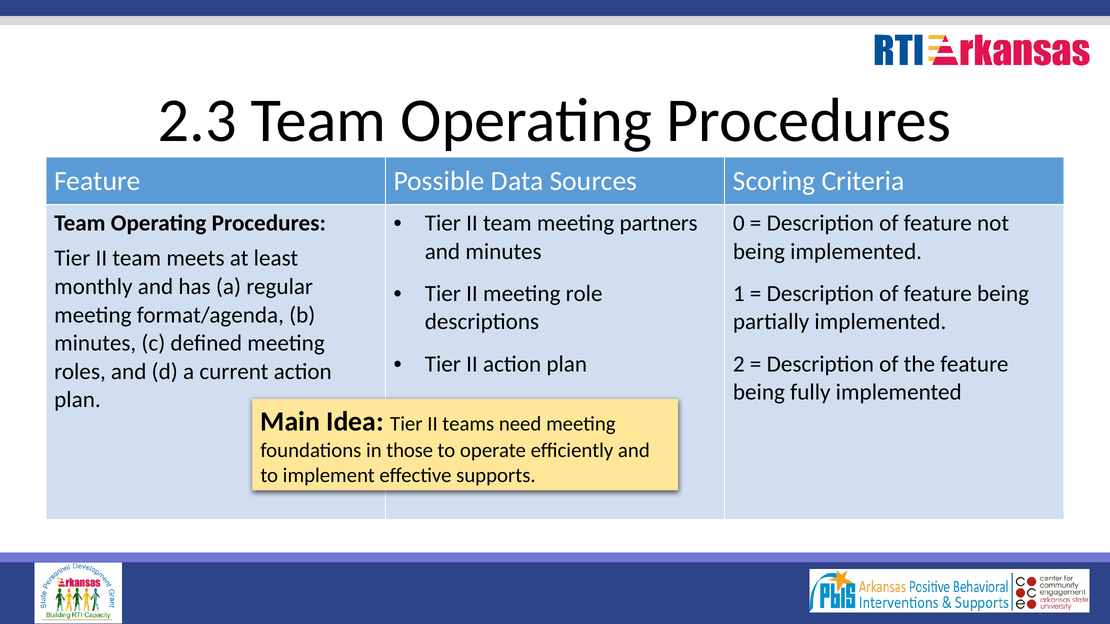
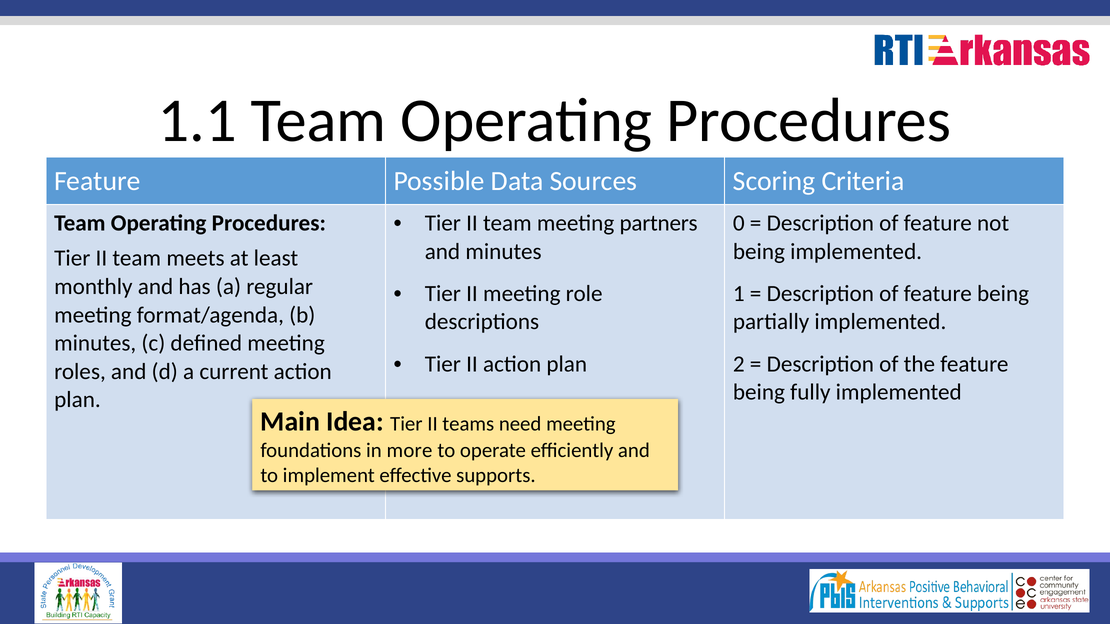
2.3: 2.3 -> 1.1
those: those -> more
